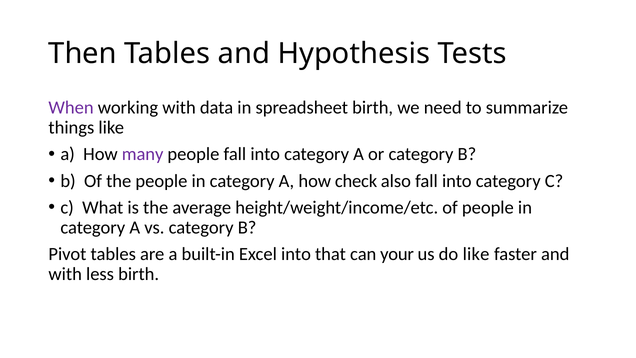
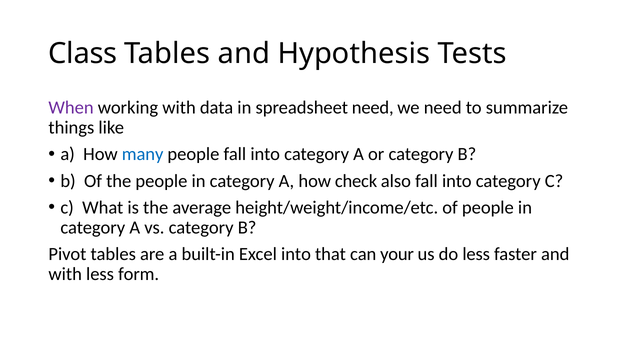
Then: Then -> Class
spreadsheet birth: birth -> need
many colour: purple -> blue
do like: like -> less
less birth: birth -> form
